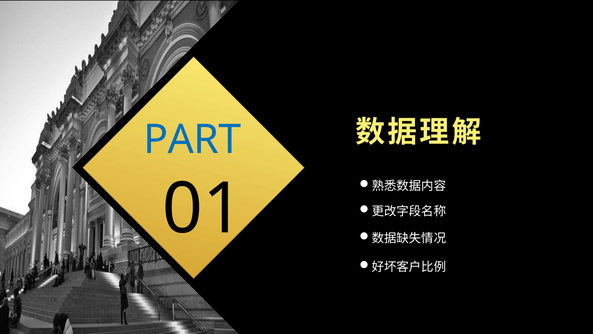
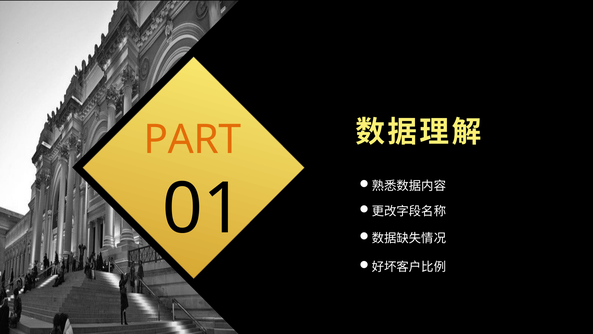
PART colour: blue -> orange
